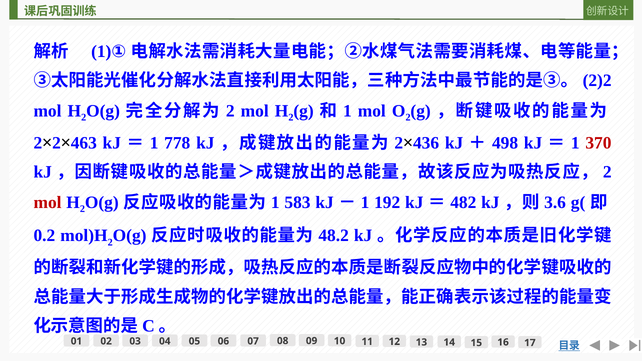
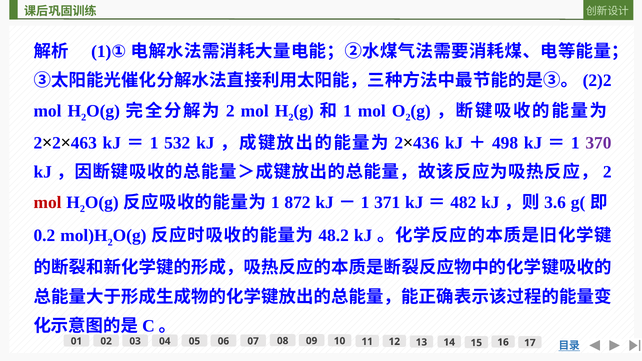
778: 778 -> 532
370 colour: red -> purple
583: 583 -> 872
192: 192 -> 371
